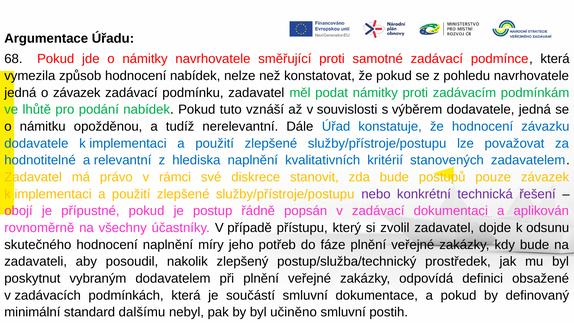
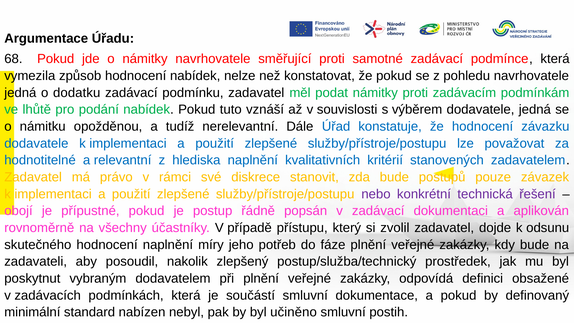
o závazek: závazek -> dodatku
dalšímu: dalšímu -> nabízen
